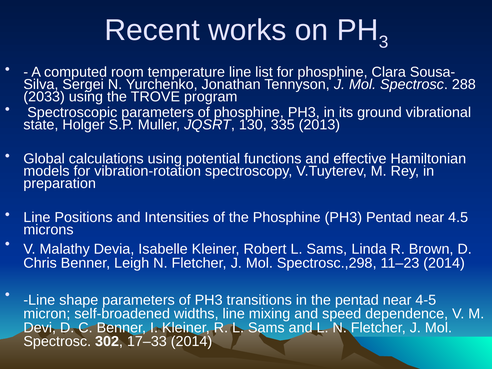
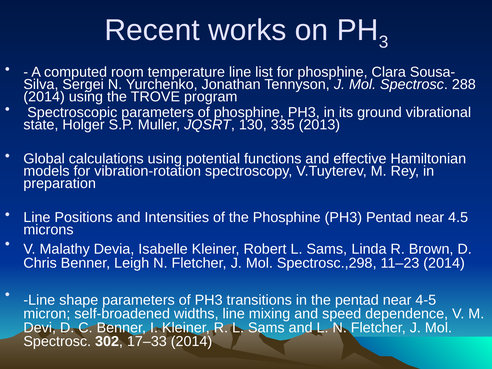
2033 at (44, 97): 2033 -> 2014
